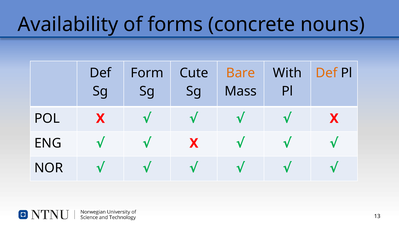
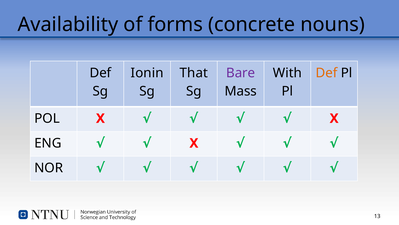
Form: Form -> Ionin
Cute: Cute -> That
Bare colour: orange -> purple
